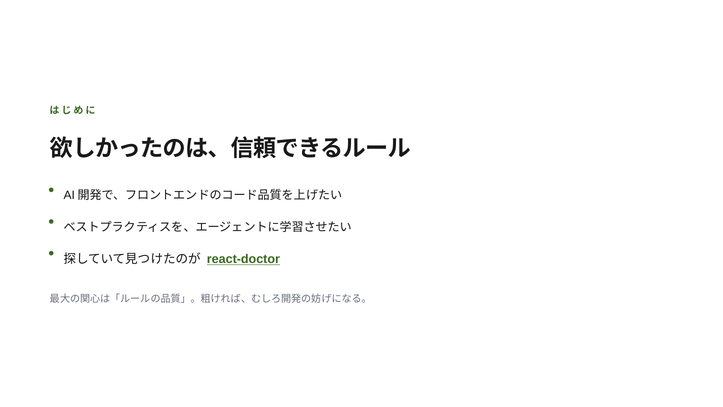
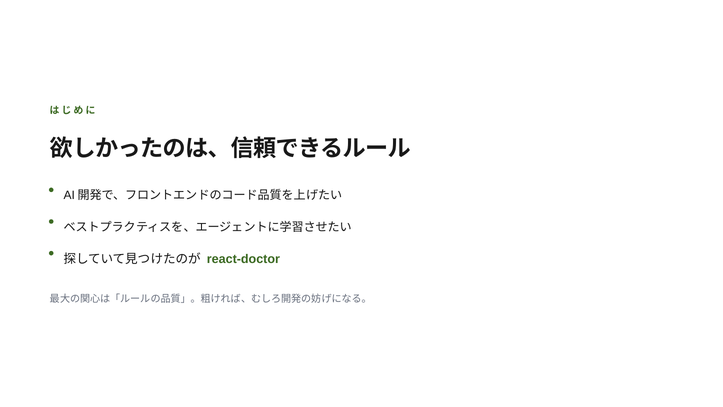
react-doctor underline: present -> none
